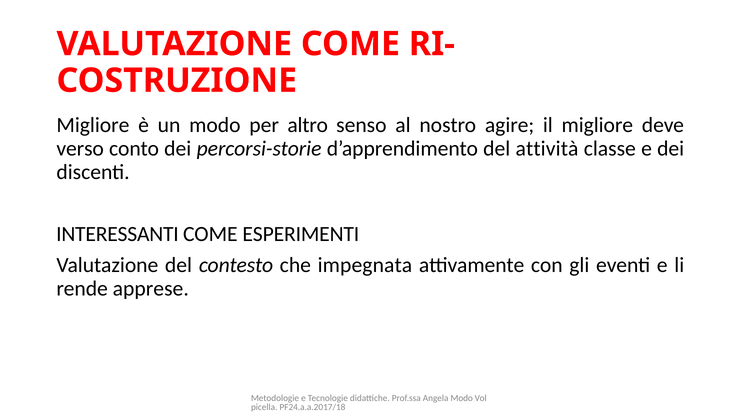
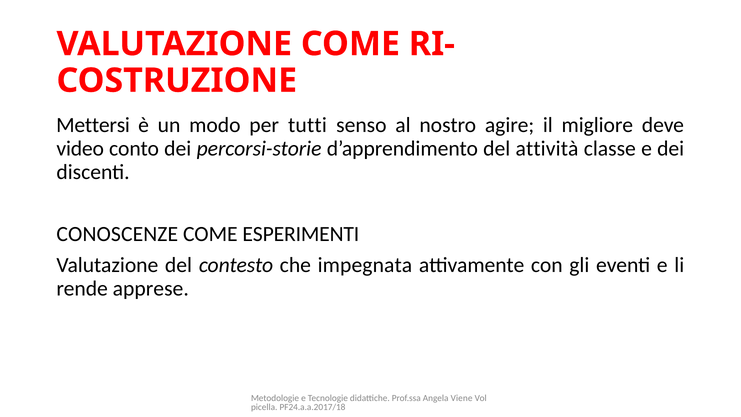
Migliore at (93, 125): Migliore -> Mettersi
altro: altro -> tutti
verso: verso -> video
INTERESSANTI: INTERESSANTI -> CONOSCENZE
Angela Modo: Modo -> Viene
